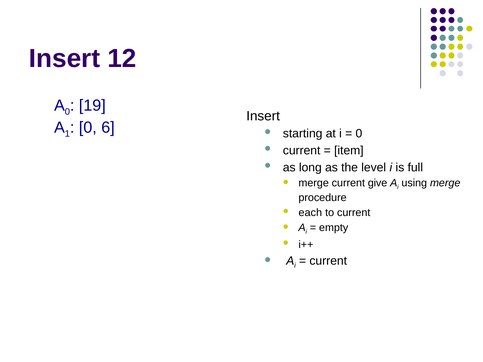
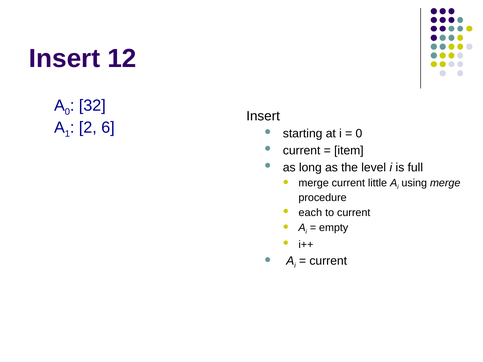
19: 19 -> 32
0 at (88, 128): 0 -> 2
give: give -> little
